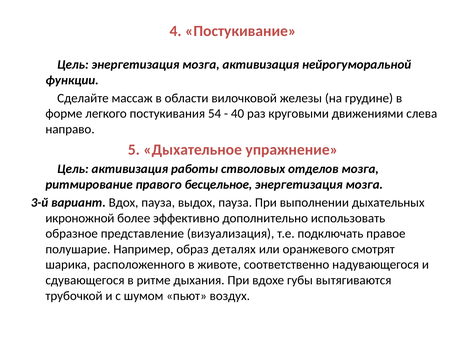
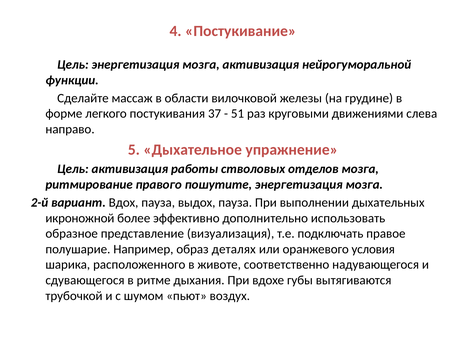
54: 54 -> 37
40: 40 -> 51
бесцельное: бесцельное -> пошутите
3-й: 3-й -> 2-й
смотрят: смотрят -> условия
